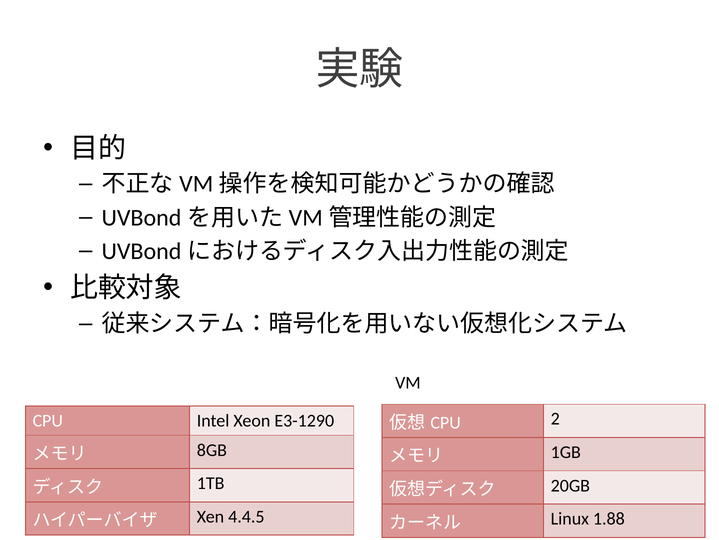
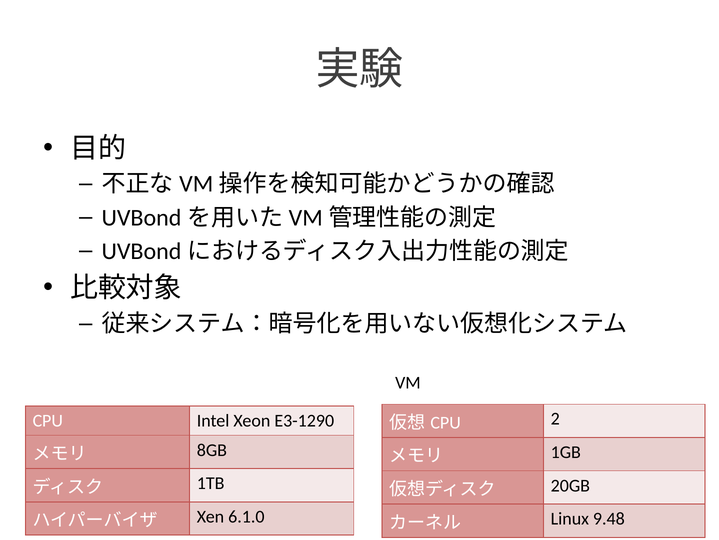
4.4.5: 4.4.5 -> 6.1.0
1.88: 1.88 -> 9.48
